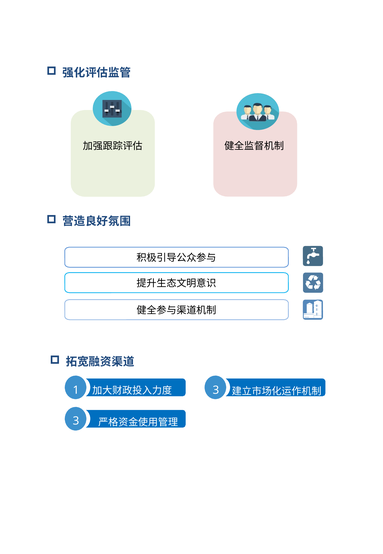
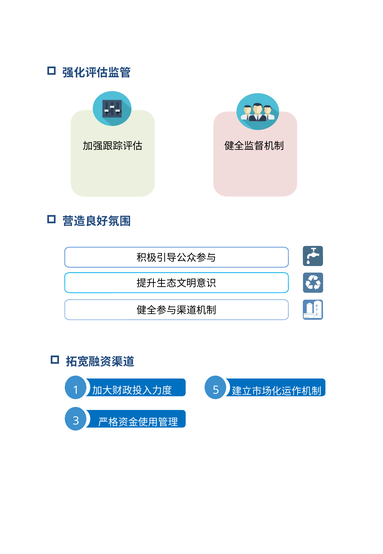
1 3: 3 -> 5
